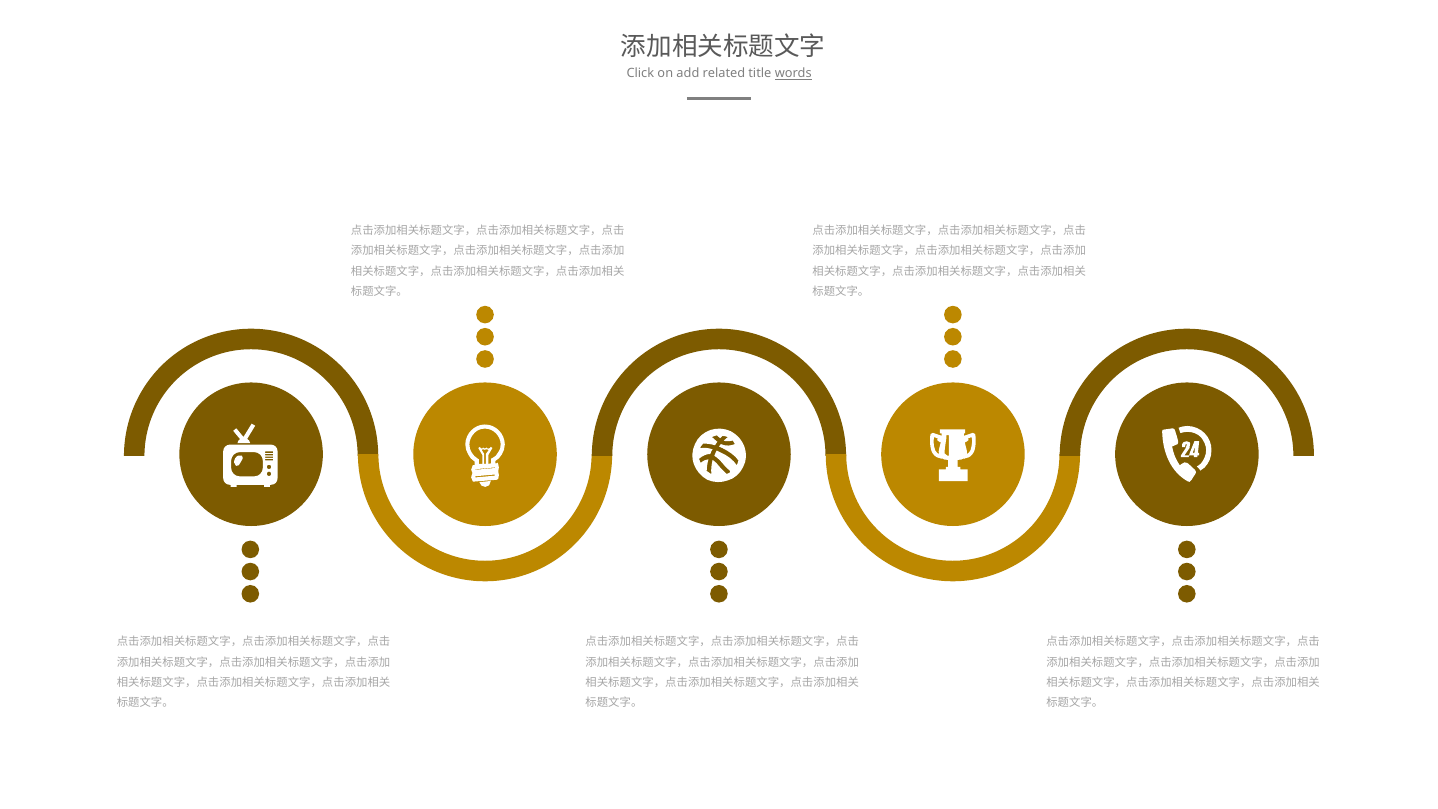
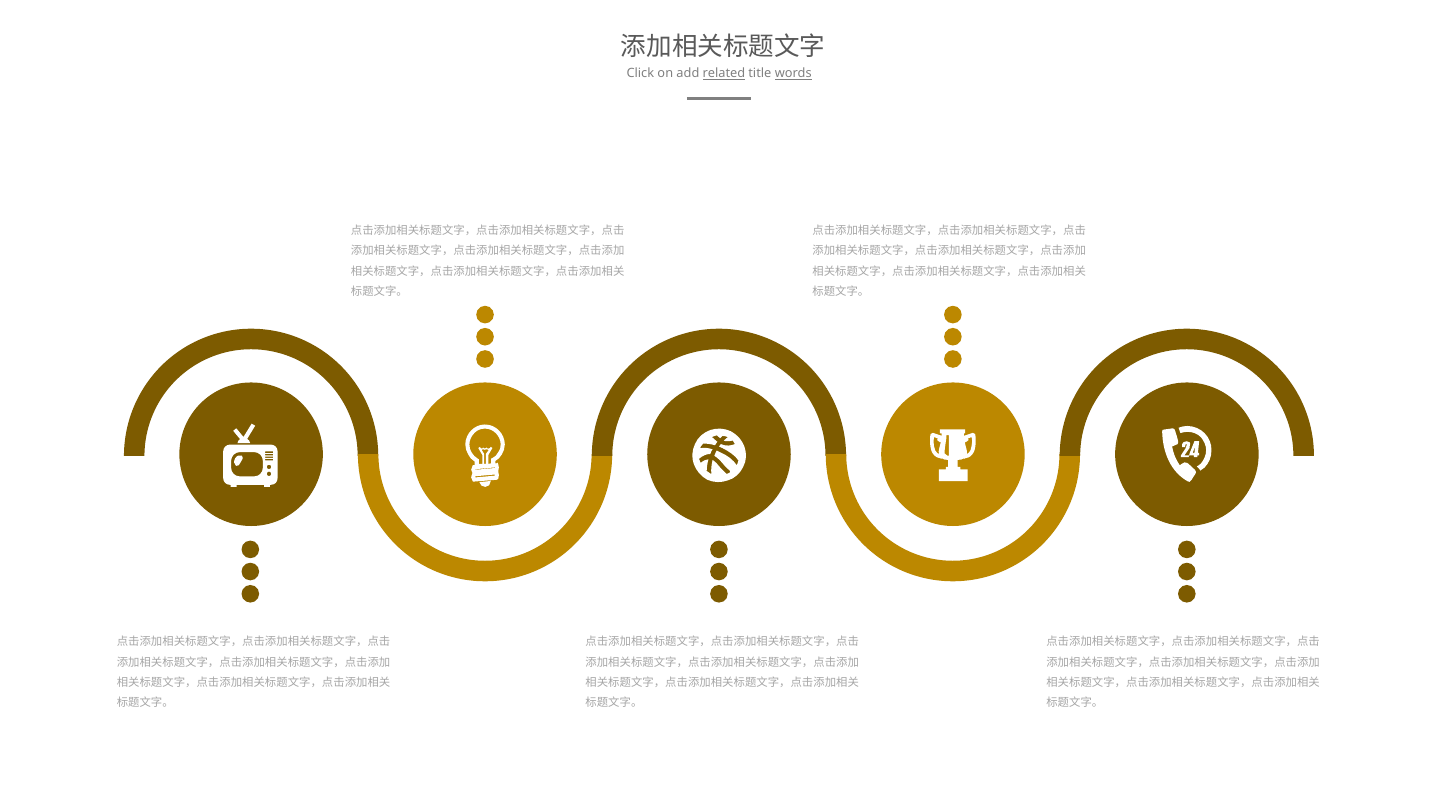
related underline: none -> present
